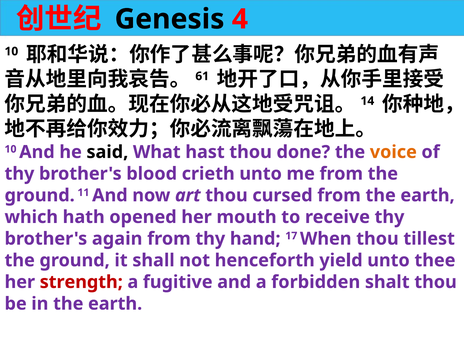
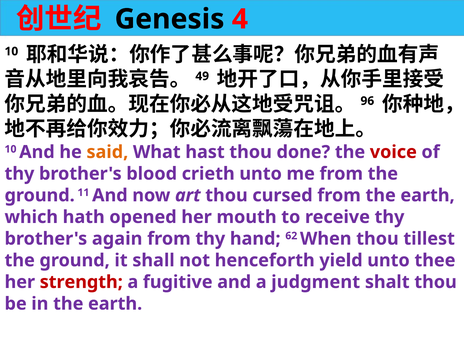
61: 61 -> 49
14: 14 -> 96
said colour: black -> orange
voice colour: orange -> red
17: 17 -> 62
forbidden: forbidden -> judgment
